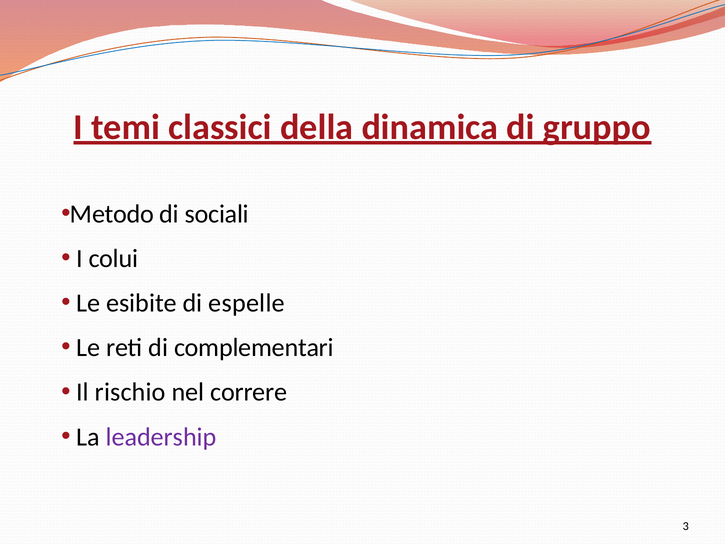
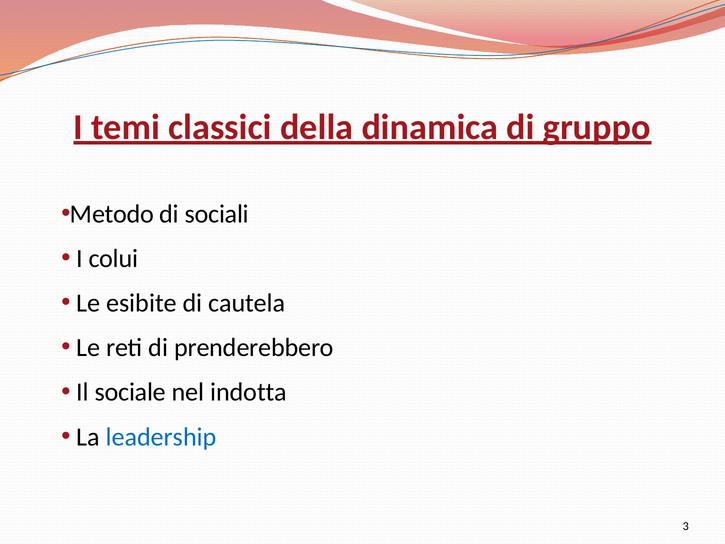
espelle: espelle -> cautela
complementari: complementari -> prenderebbero
rischio: rischio -> sociale
correre: correre -> indotta
leadership colour: purple -> blue
